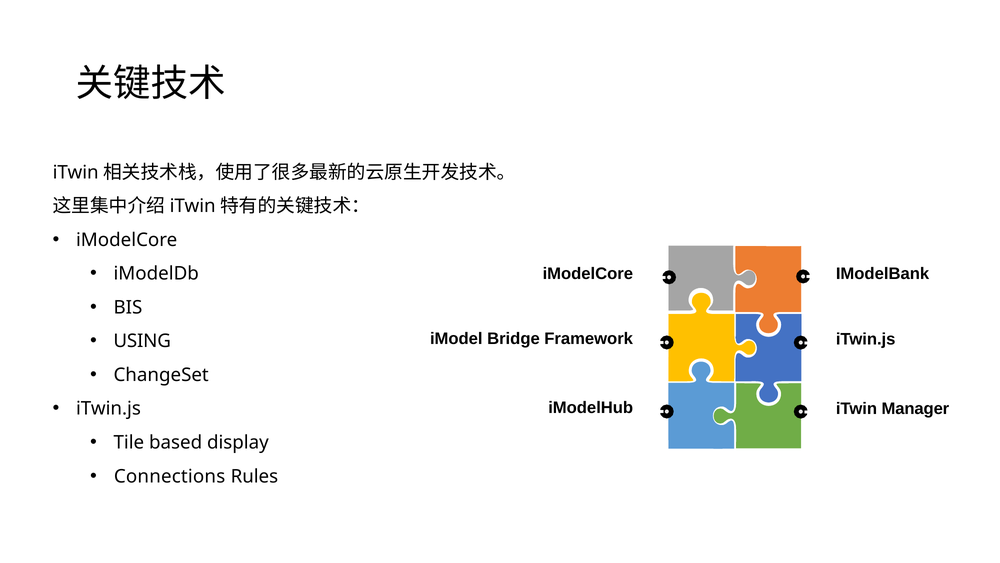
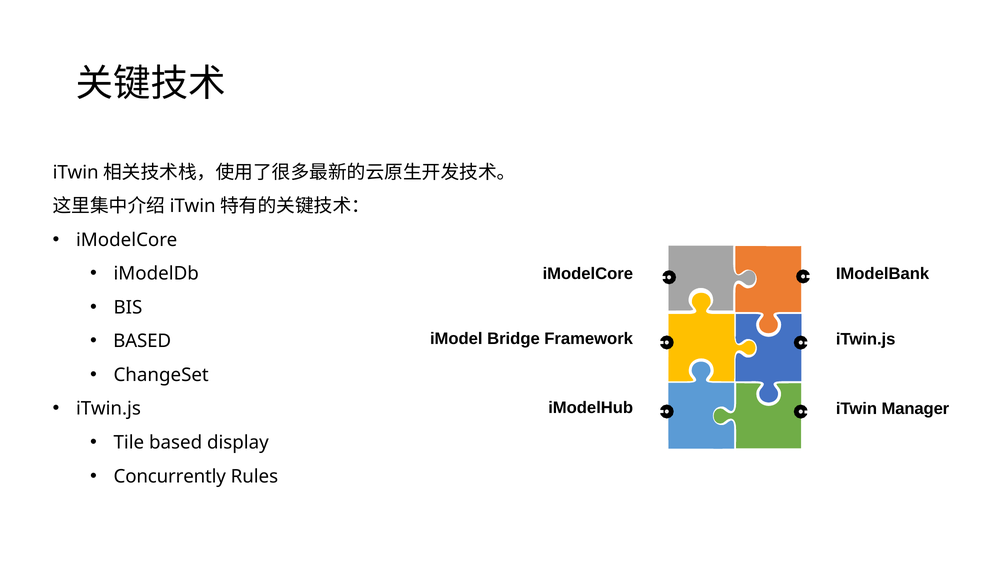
USING at (142, 341): USING -> BASED
Connections: Connections -> Concurrently
